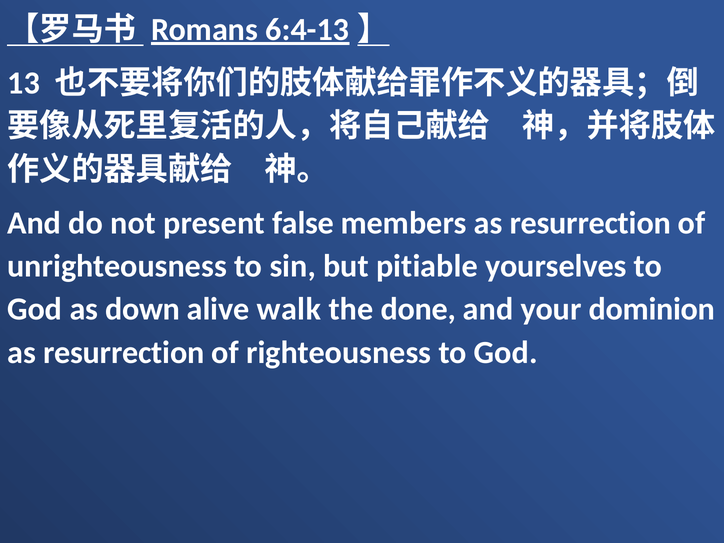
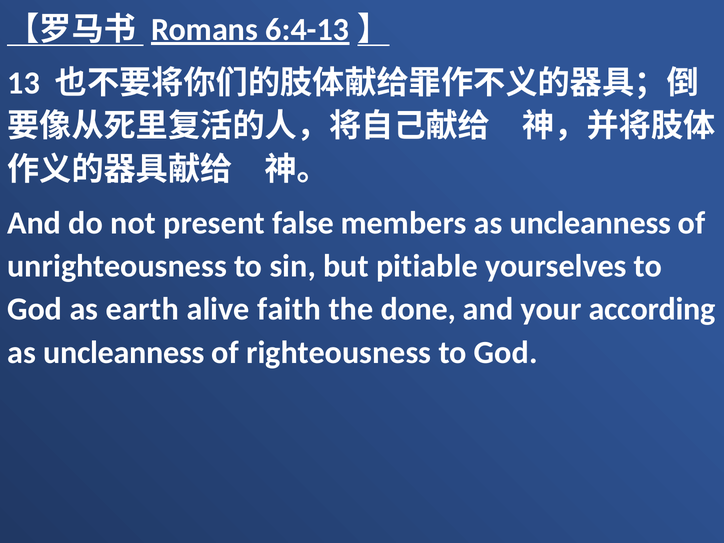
members as resurrection: resurrection -> uncleanness
down: down -> earth
walk: walk -> faith
dominion: dominion -> according
resurrection at (124, 353): resurrection -> uncleanness
